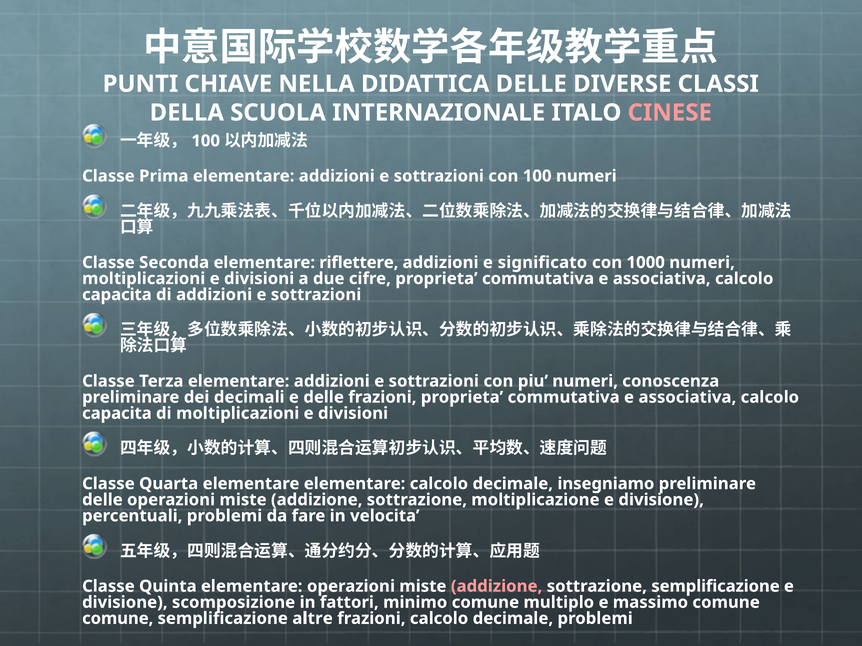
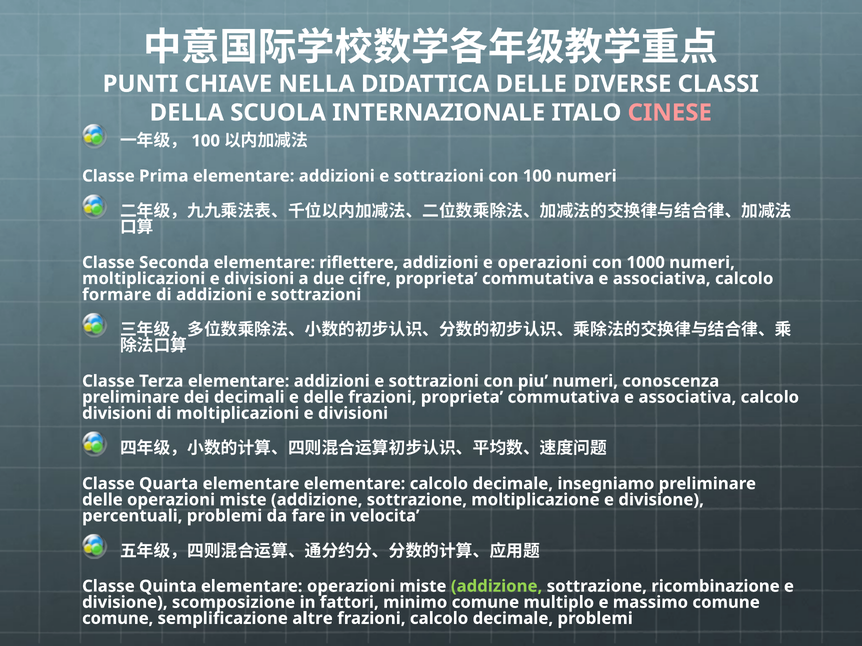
e significato: significato -> operazioni
capacita at (117, 295): capacita -> formare
capacita at (117, 414): capacita -> divisioni
addizione at (497, 587) colour: pink -> light green
sottrazione semplificazione: semplificazione -> ricombinazione
